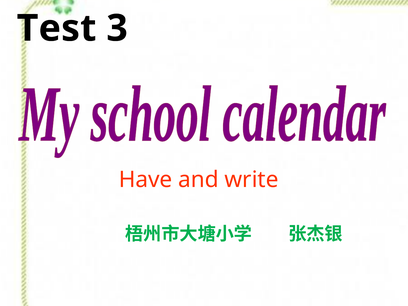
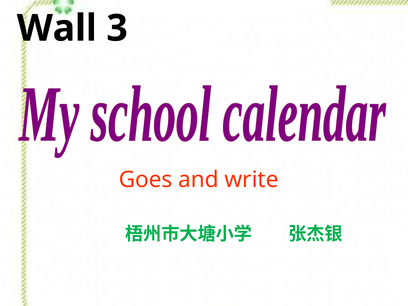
Test: Test -> Wall
Have: Have -> Goes
